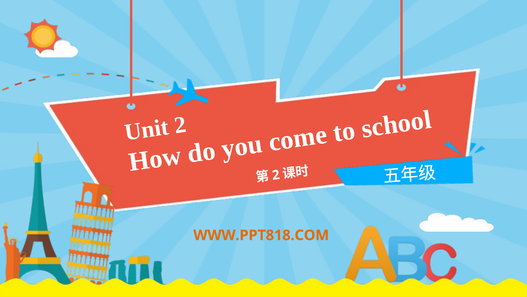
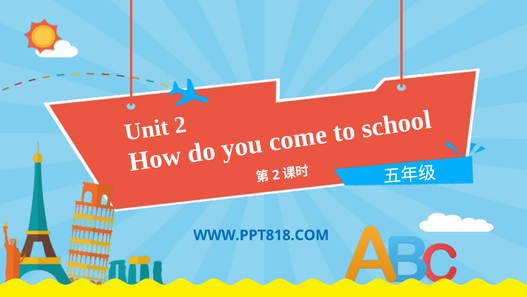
WWW.PPT818.COM colour: orange -> blue
